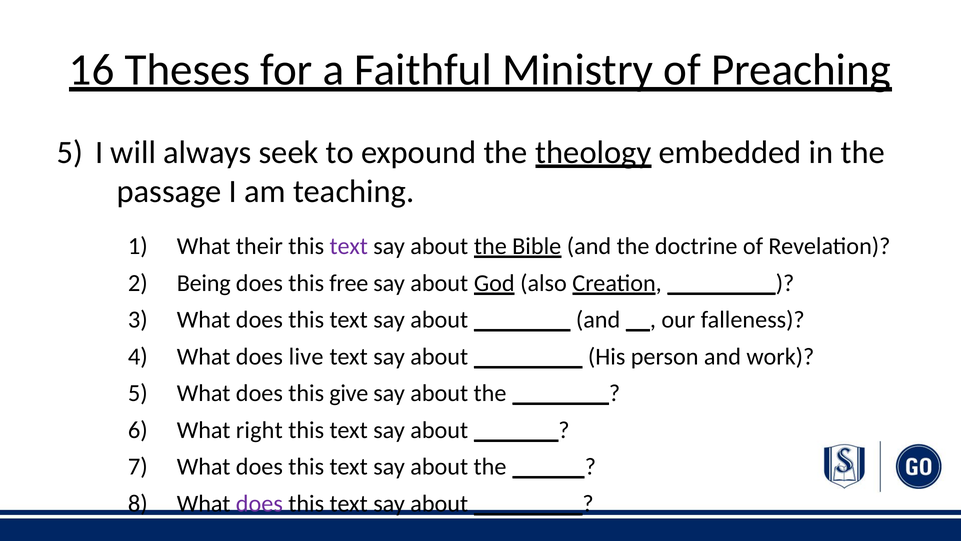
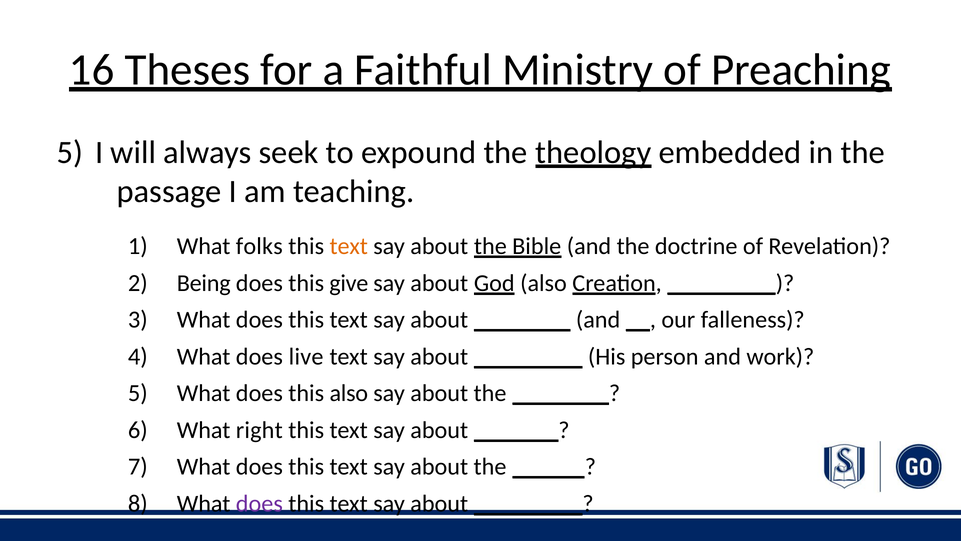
their: their -> folks
text at (349, 246) colour: purple -> orange
free: free -> give
this give: give -> also
